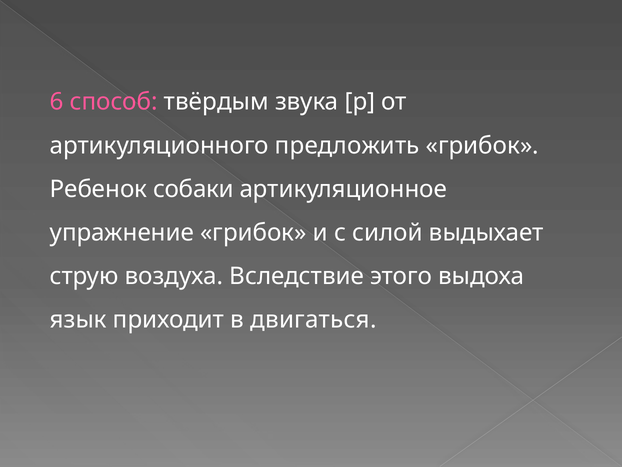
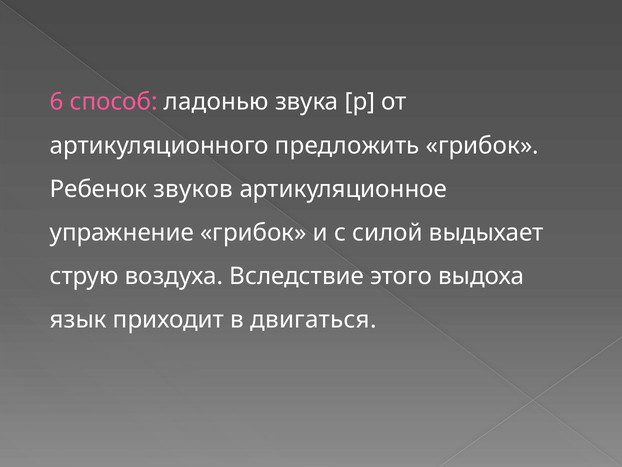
твёрдым: твёрдым -> ладонью
собаки: собаки -> звуков
